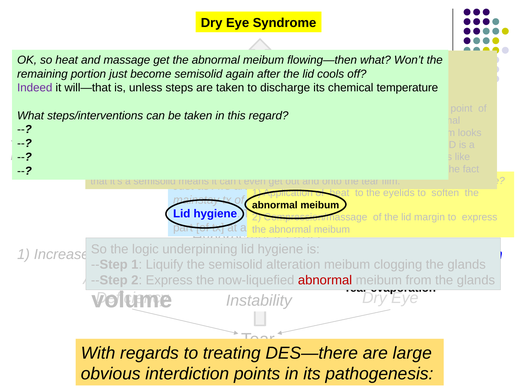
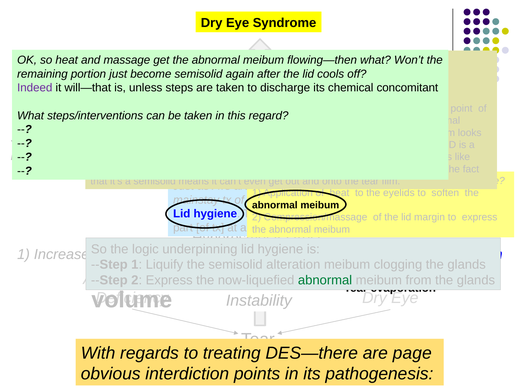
chemical temperature: temperature -> concomitant
abnormal at (325, 280) colour: red -> green
large: large -> page
